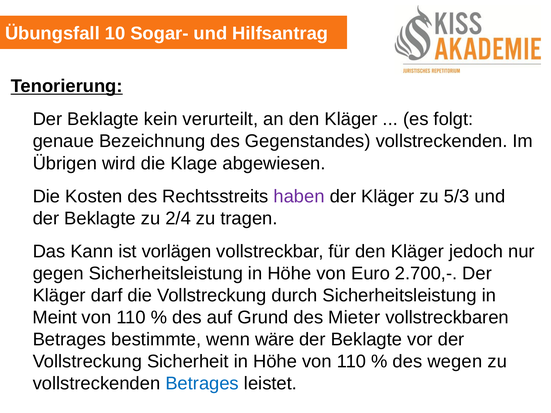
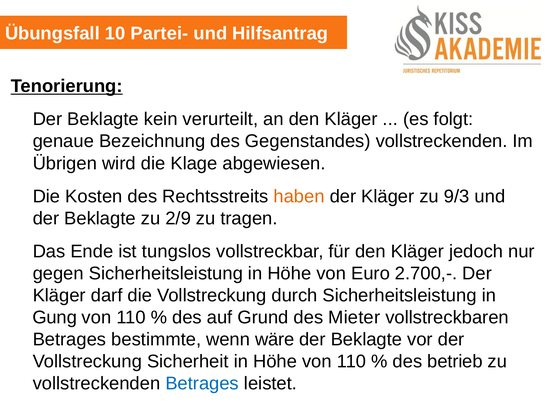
Sogar-: Sogar- -> Partei-
haben colour: purple -> orange
5/3: 5/3 -> 9/3
2/4: 2/4 -> 2/9
Kann: Kann -> Ende
vorlägen: vorlägen -> tungslos
Meint: Meint -> Gung
wegen: wegen -> betrieb
